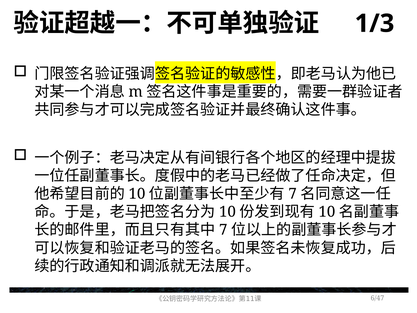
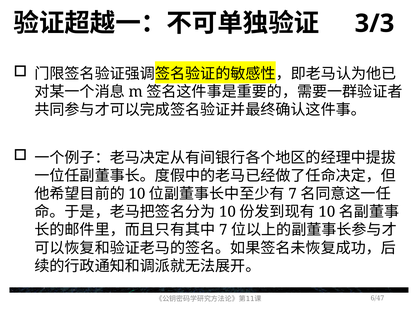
1/3: 1/3 -> 3/3
